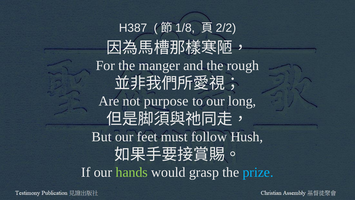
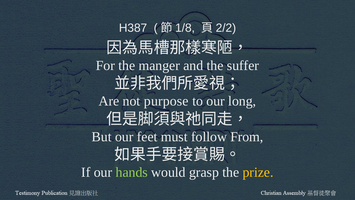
rough: rough -> suffer
Hush: Hush -> From
prize colour: light blue -> yellow
